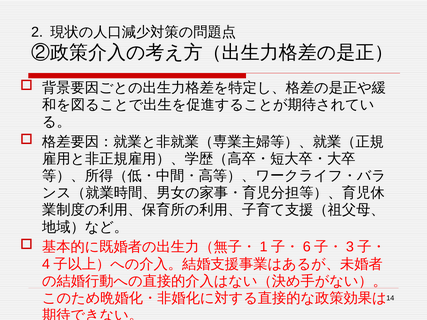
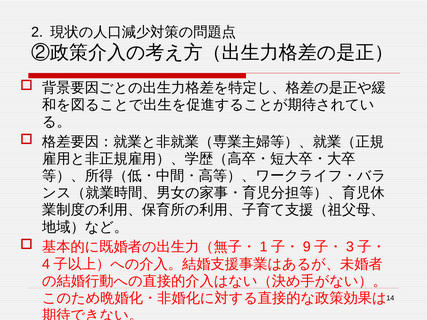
6: 6 -> 9
